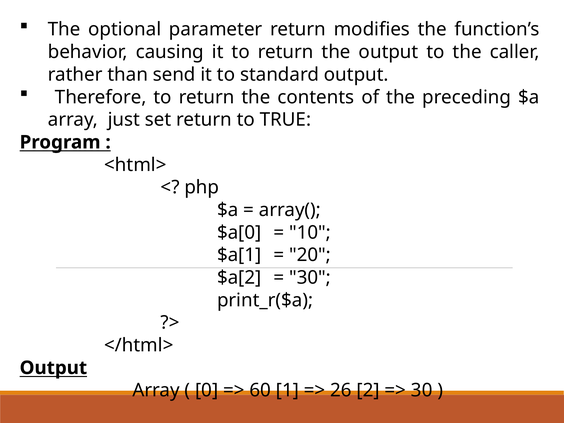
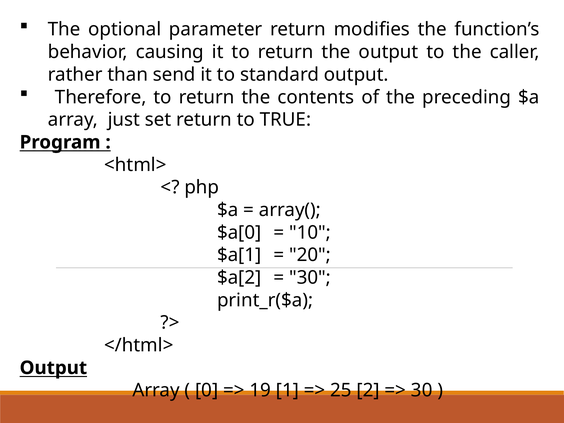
60: 60 -> 19
26: 26 -> 25
